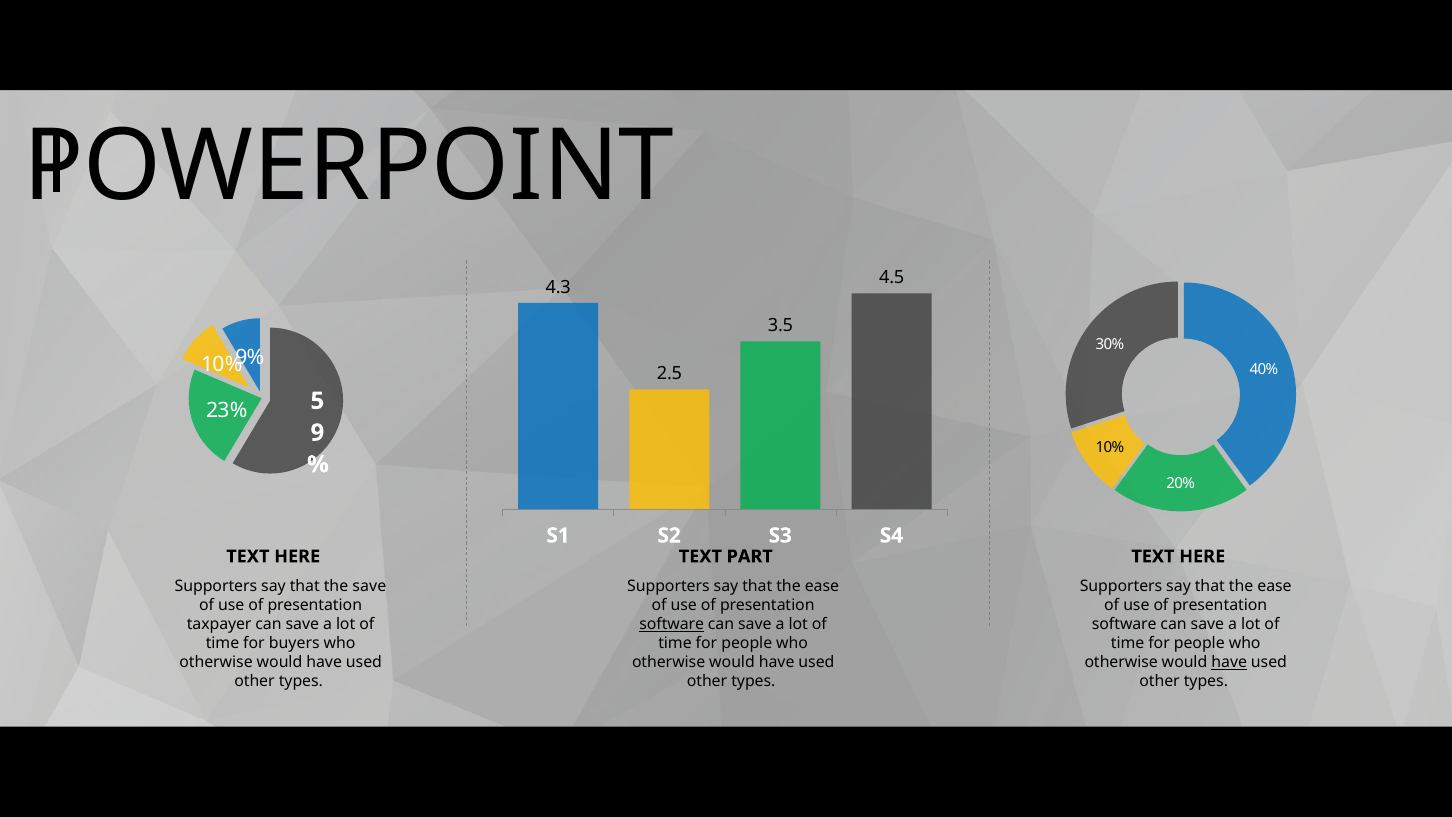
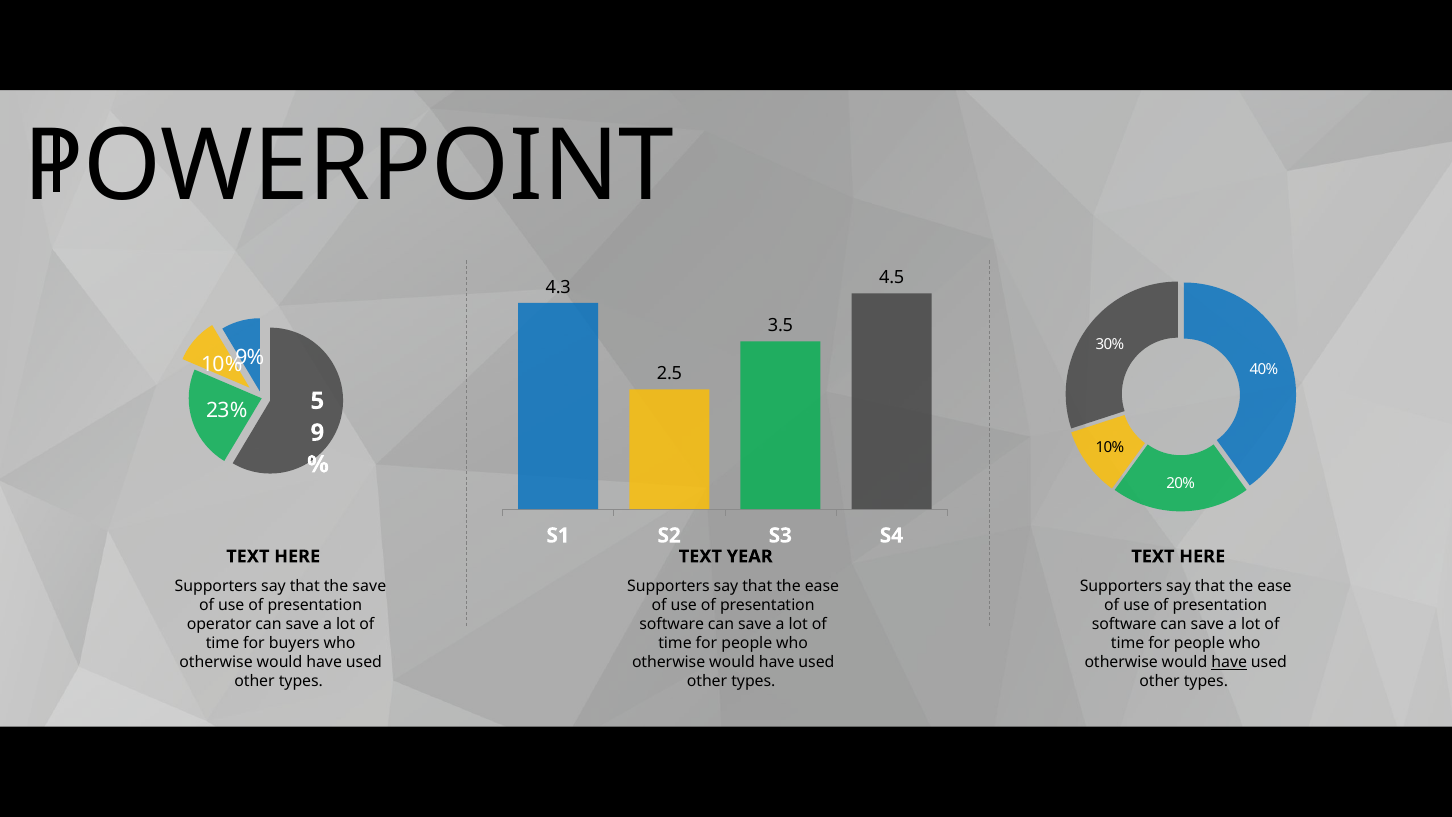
PART: PART -> YEAR
taxpayer: taxpayer -> operator
software at (672, 624) underline: present -> none
